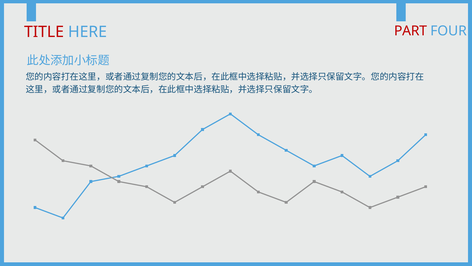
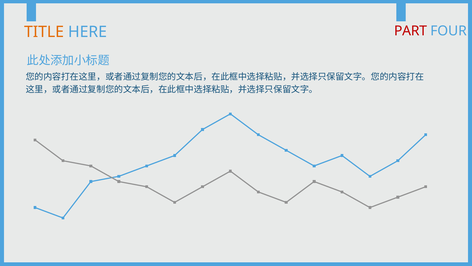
TITLE colour: red -> orange
